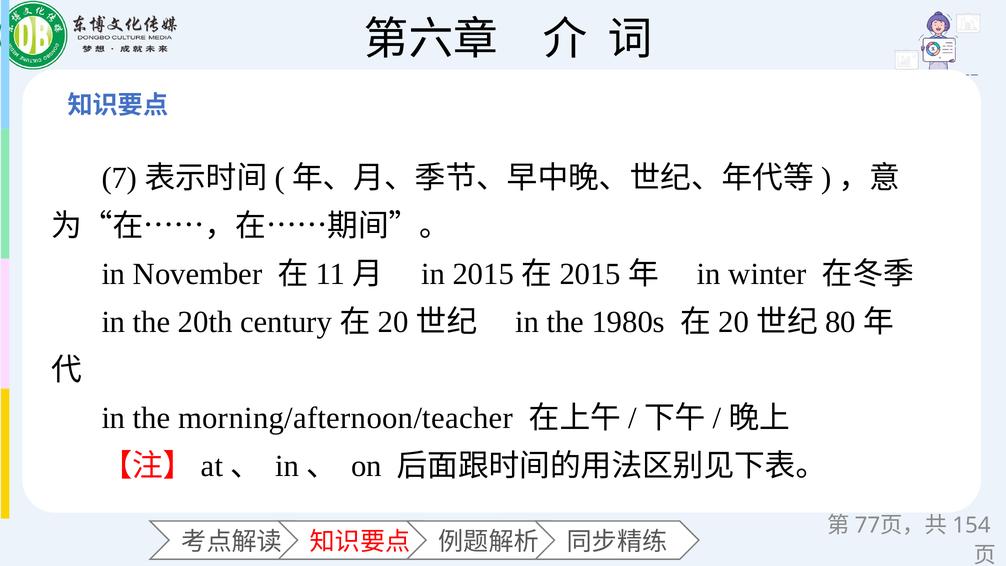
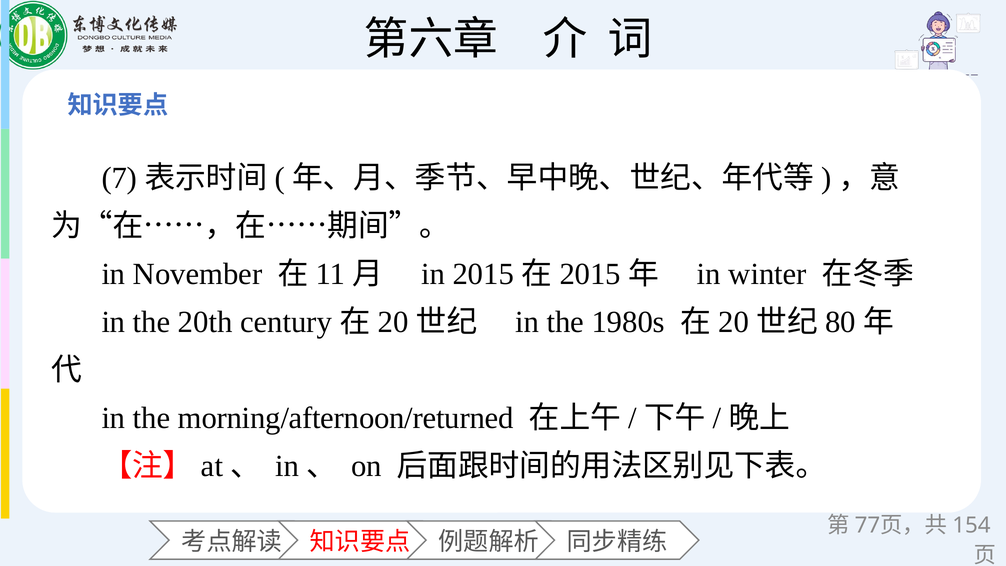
morning/afternoon/teacher: morning/afternoon/teacher -> morning/afternoon/returned
